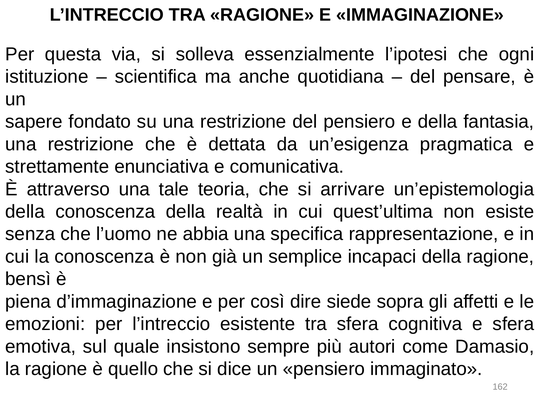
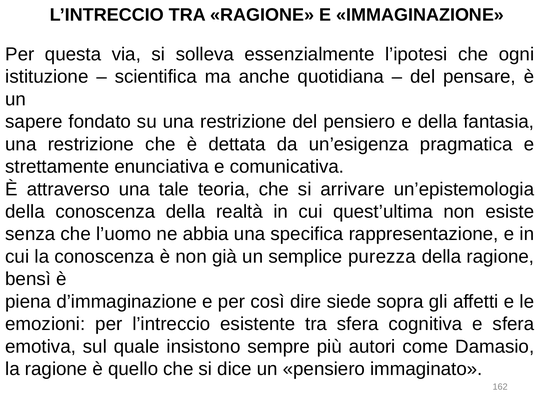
incapaci: incapaci -> purezza
